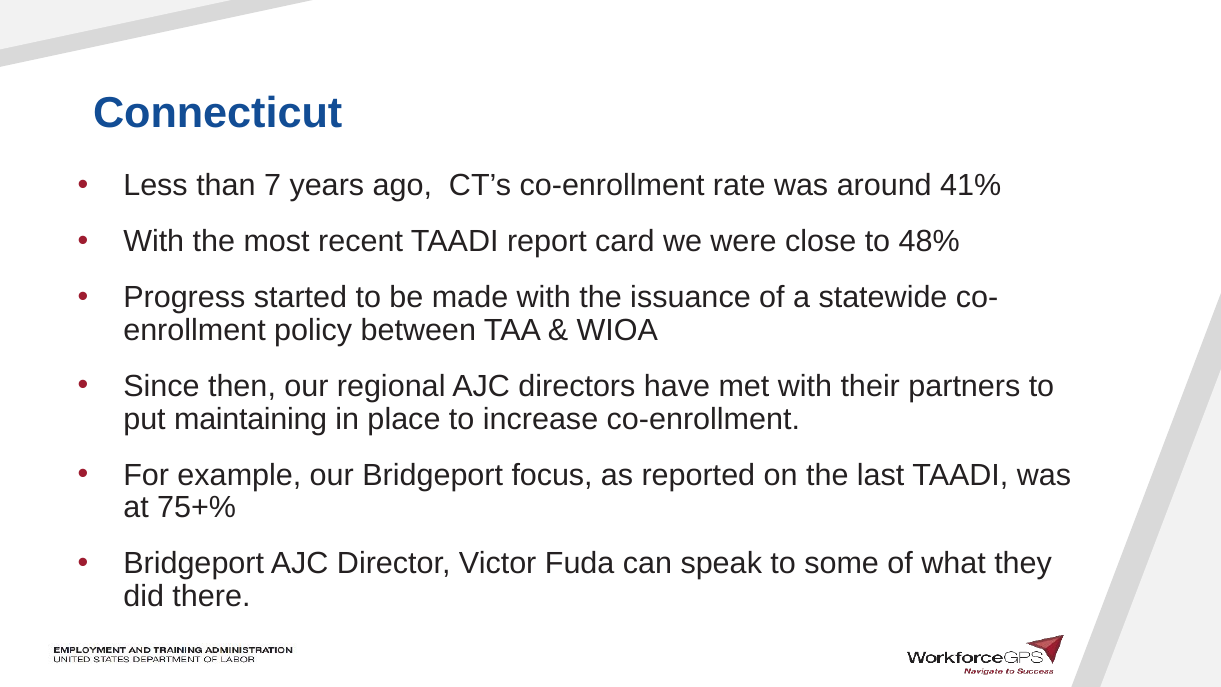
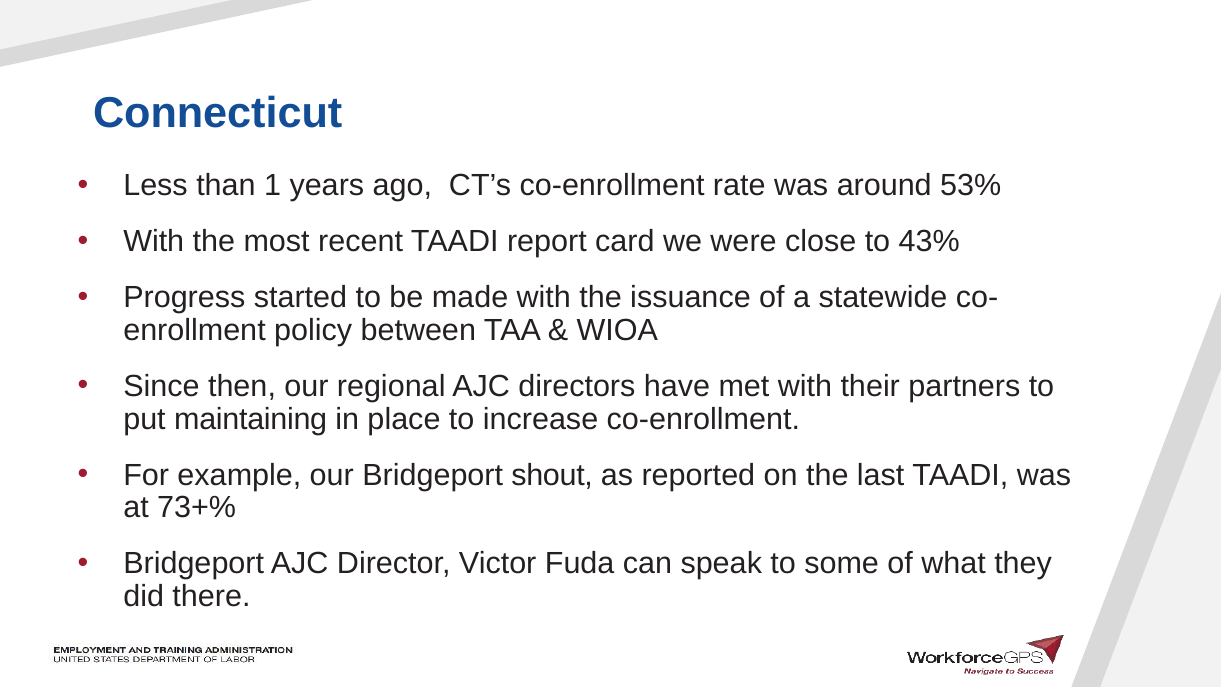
7: 7 -> 1
41%: 41% -> 53%
48%: 48% -> 43%
focus: focus -> shout
75+%: 75+% -> 73+%
